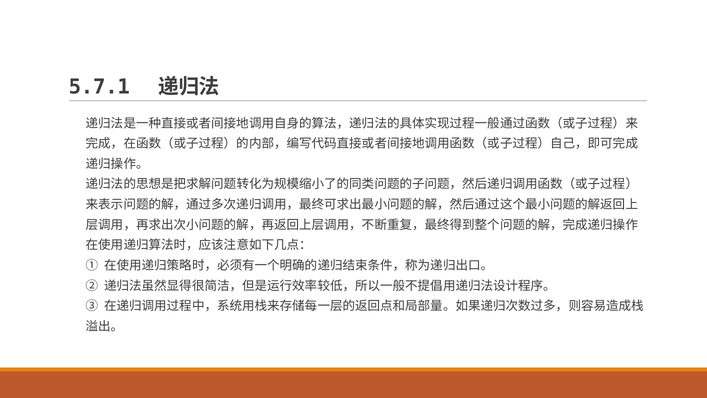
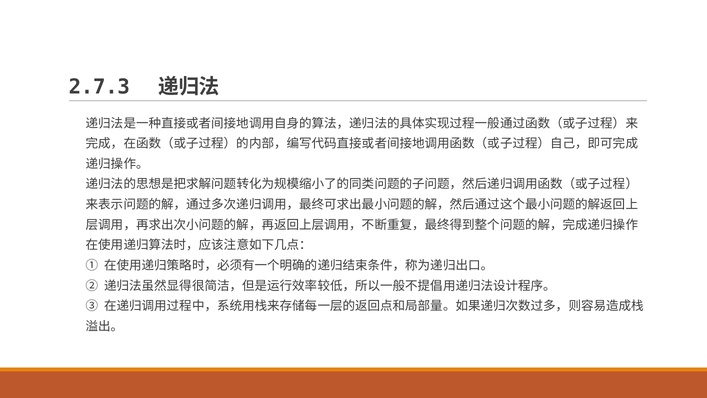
5.7.1: 5.7.1 -> 2.7.3
